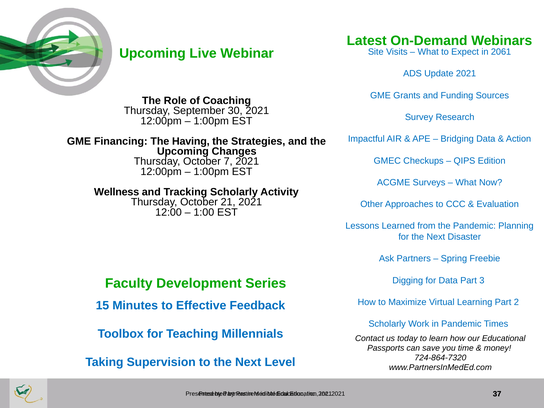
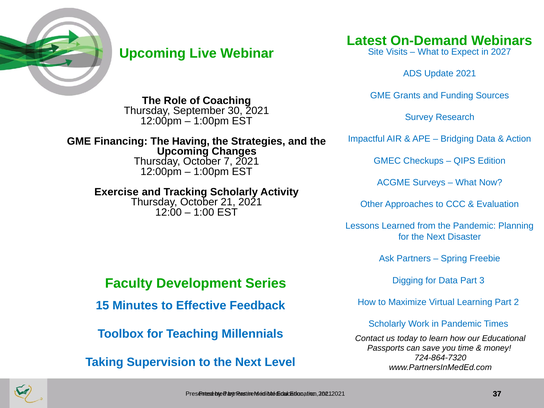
2061: 2061 -> 2027
Wellness: Wellness -> Exercise
